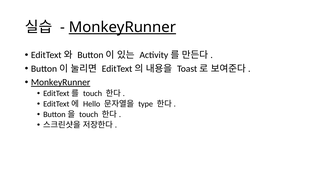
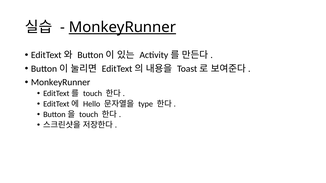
MonkeyRunner at (61, 82) underline: present -> none
